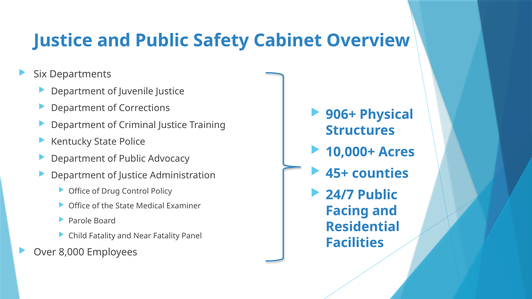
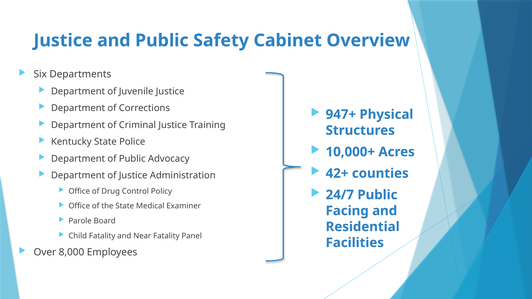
906+: 906+ -> 947+
45+: 45+ -> 42+
